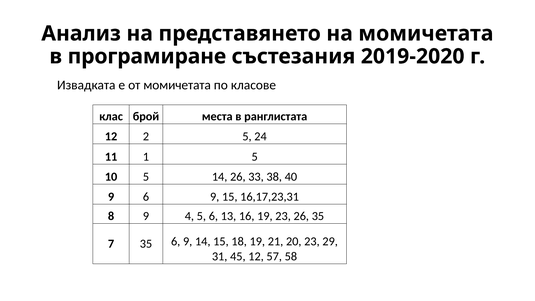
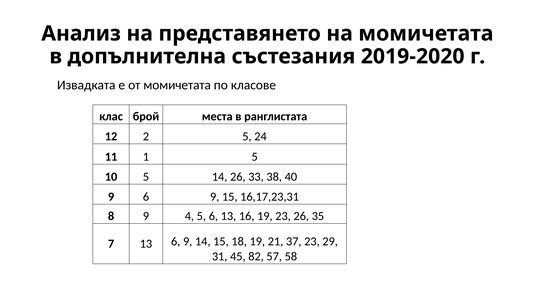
програмиране: програмиране -> допълнителна
7 35: 35 -> 13
20: 20 -> 37
45 12: 12 -> 82
